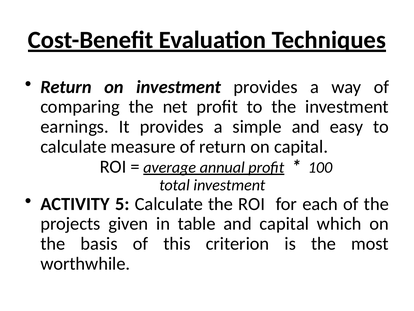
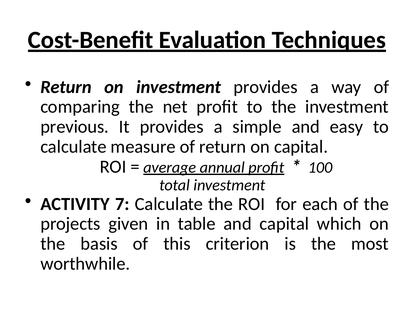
earnings: earnings -> previous
5: 5 -> 7
